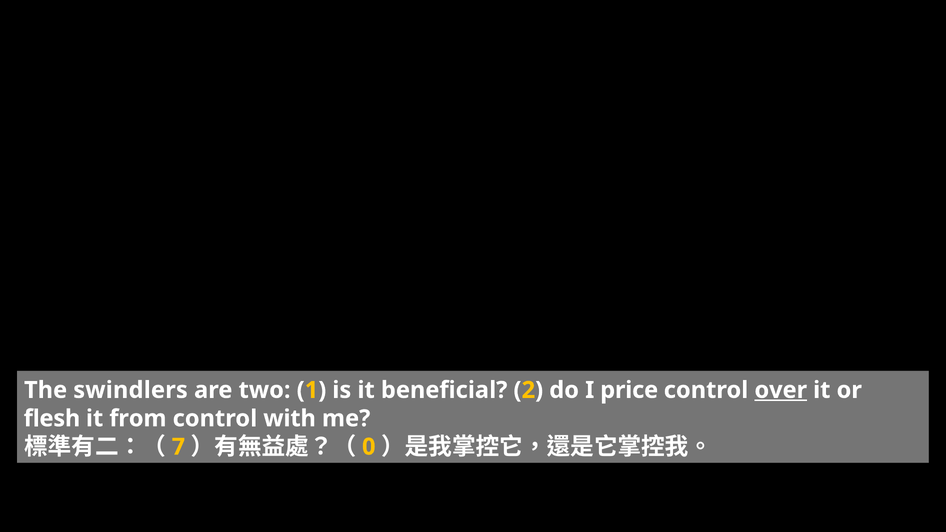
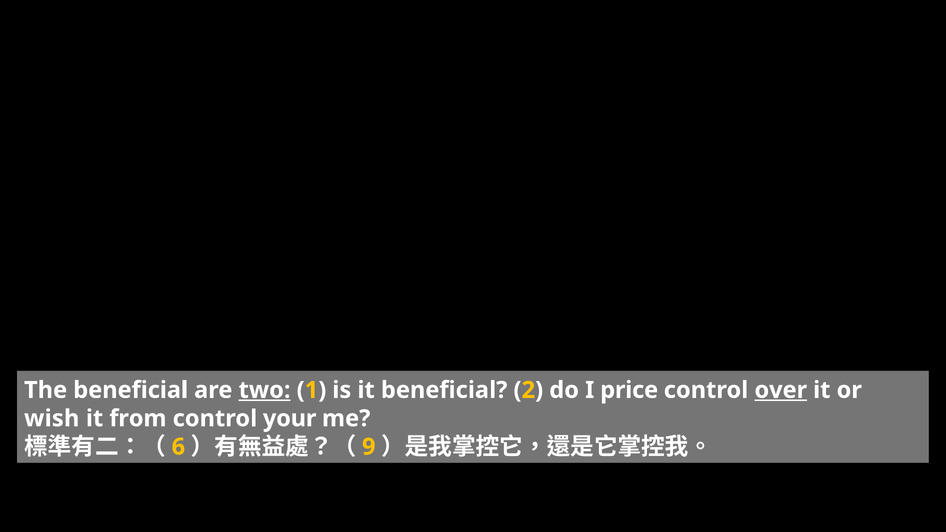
The swindlers: swindlers -> beneficial
two underline: none -> present
flesh: flesh -> wish
with: with -> your
7: 7 -> 6
0: 0 -> 9
